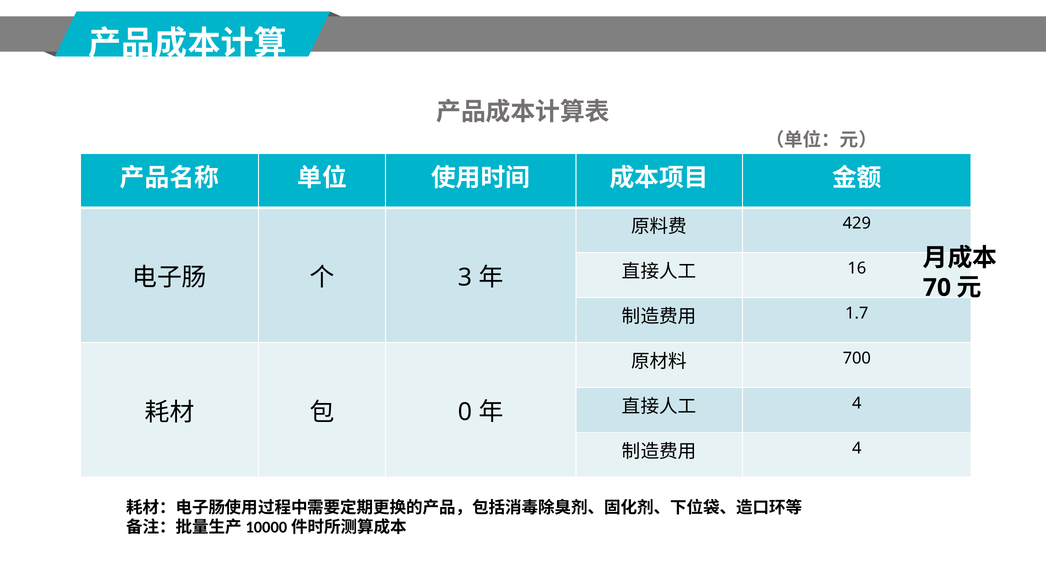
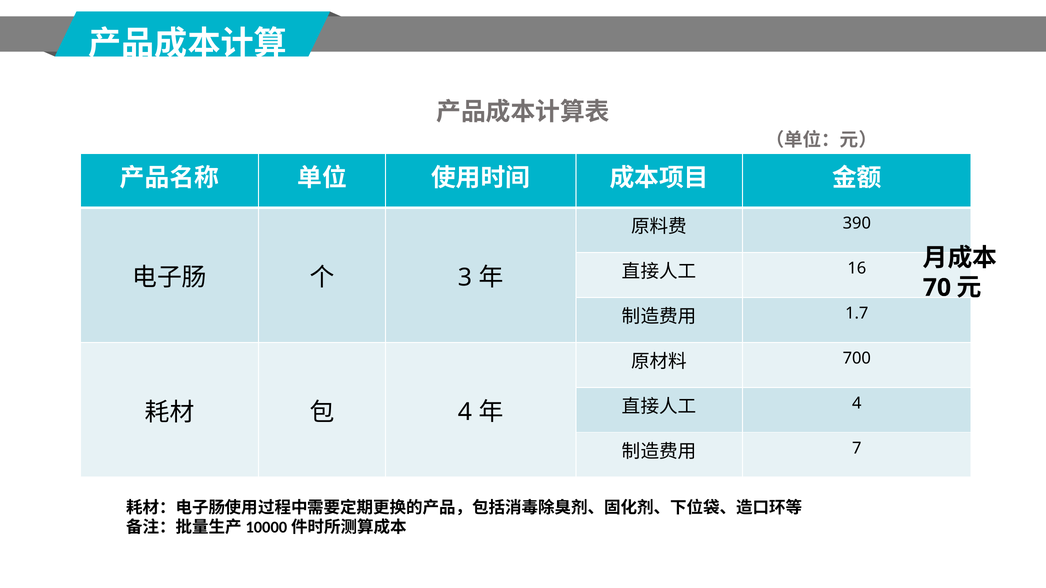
429: 429 -> 390
0 at (465, 413): 0 -> 4
4 at (857, 448): 4 -> 7
